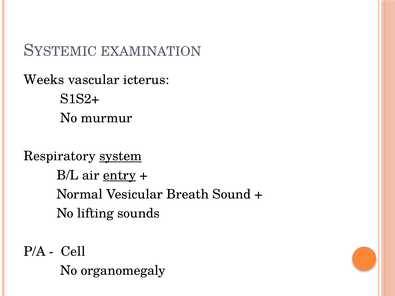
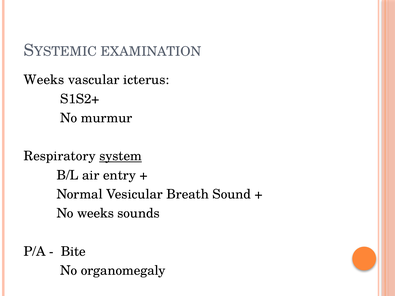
entry underline: present -> none
No lifting: lifting -> weeks
Cell: Cell -> Bite
